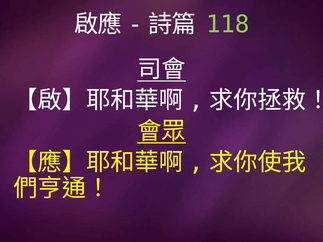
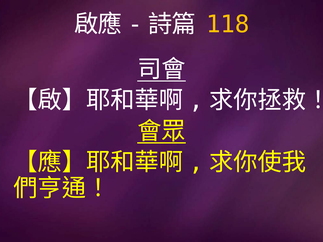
118 colour: light green -> yellow
